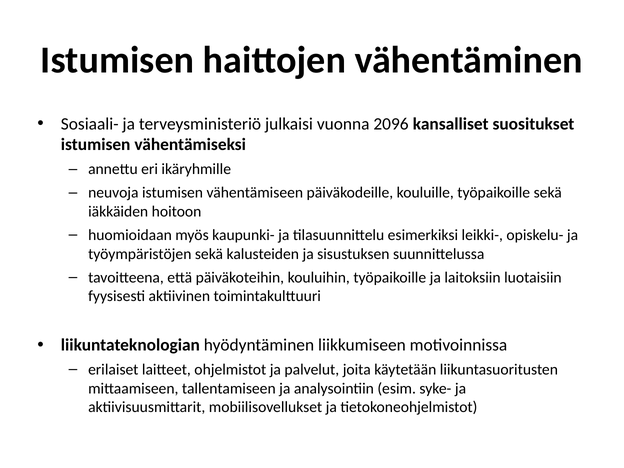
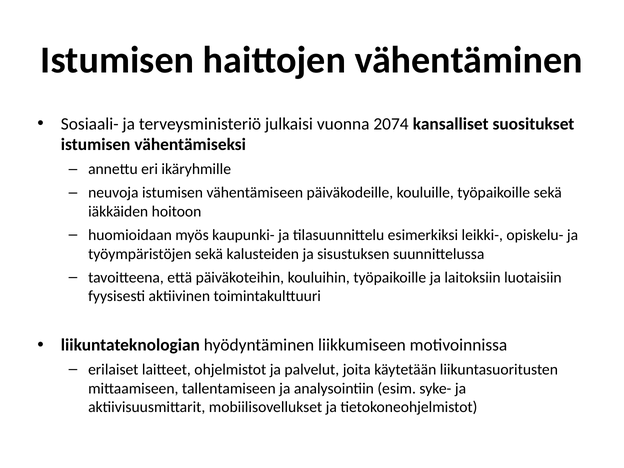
2096: 2096 -> 2074
